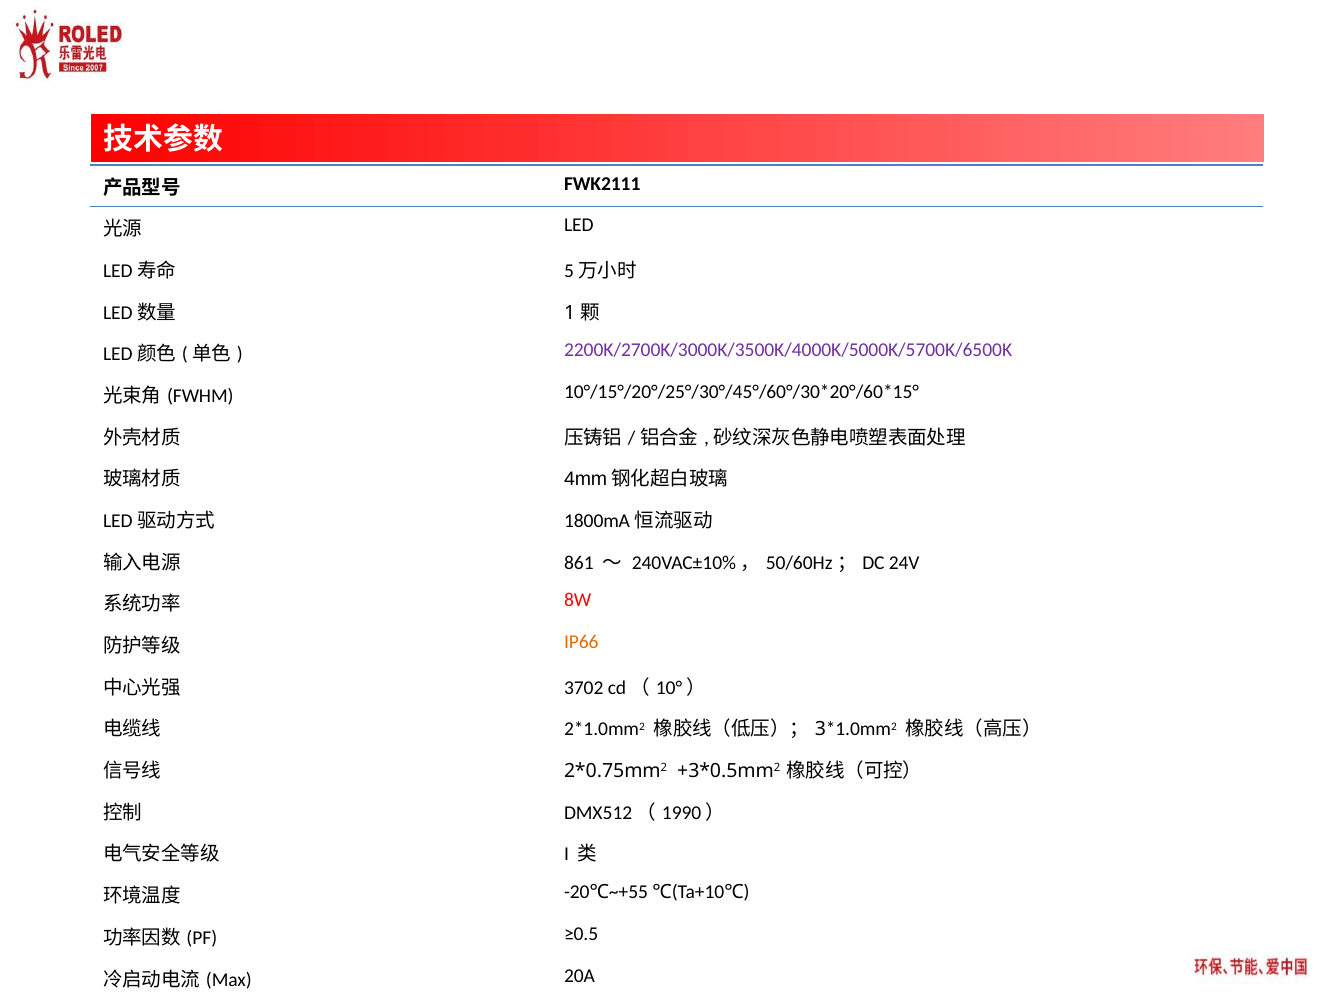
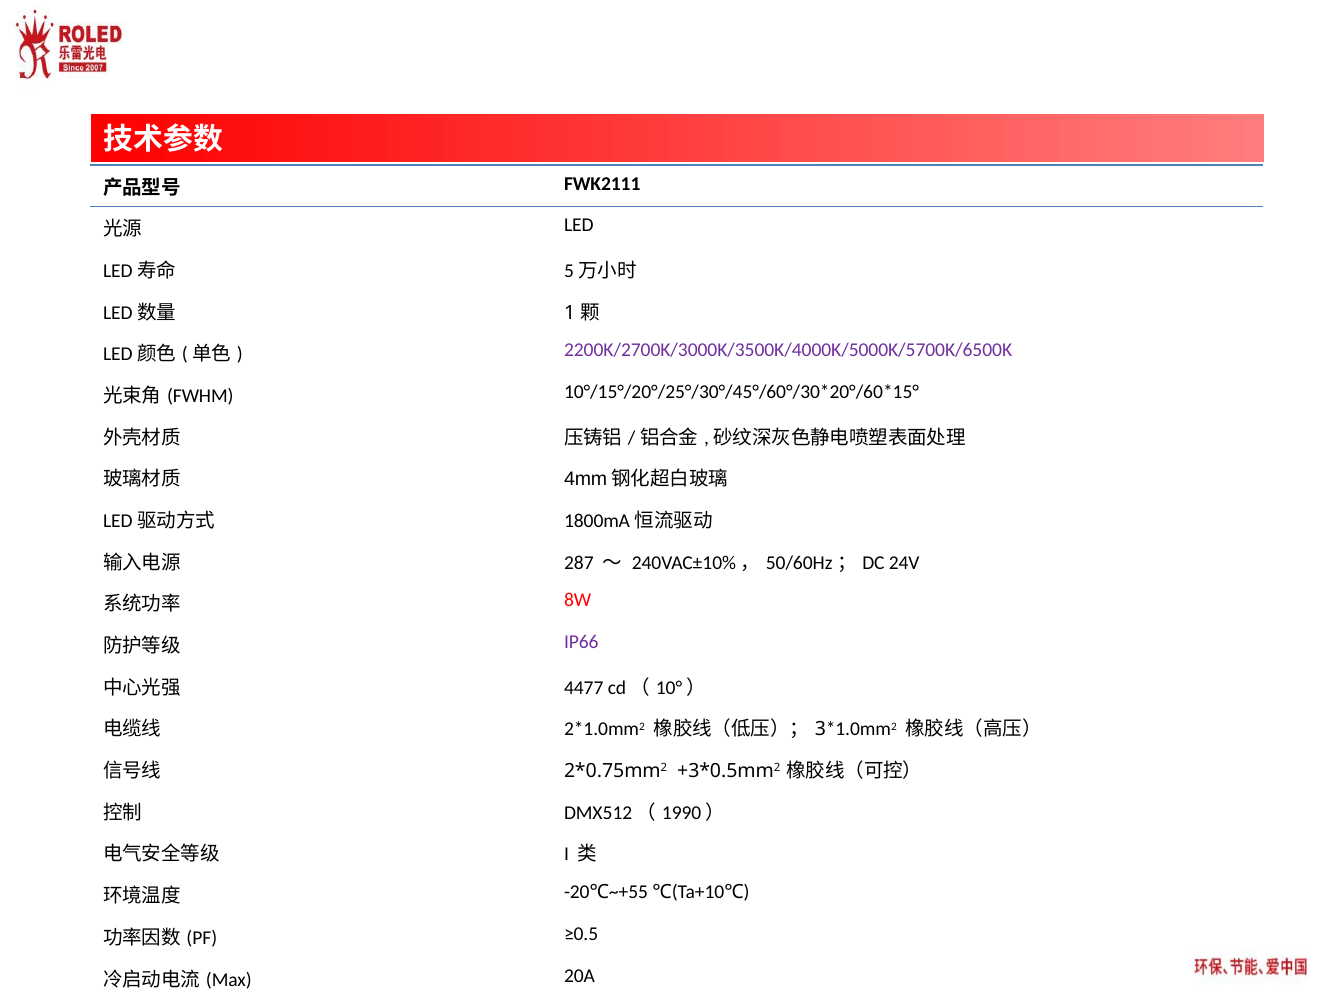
861: 861 -> 287
IP66 colour: orange -> purple
3702: 3702 -> 4477
